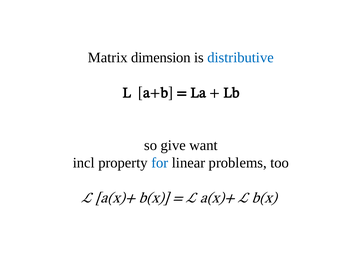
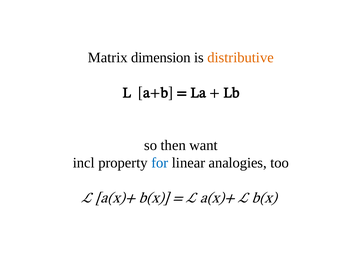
distributive colour: blue -> orange
give: give -> then
problems: problems -> analogies
